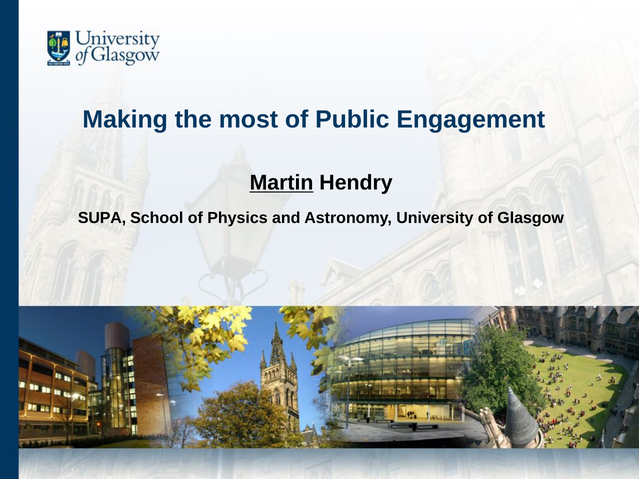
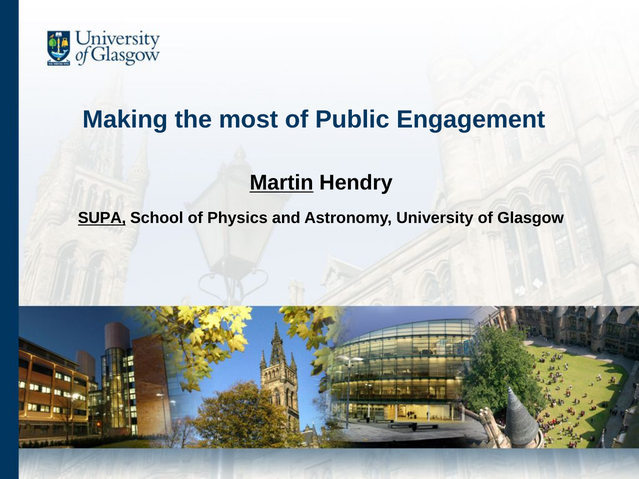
SUPA underline: none -> present
